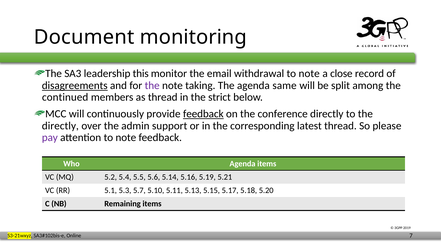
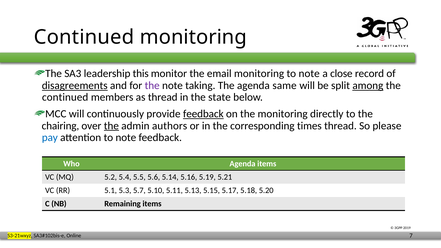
Document at (84, 37): Document -> Continued
email withdrawal: withdrawal -> monitoring
among underline: none -> present
strict: strict -> state
the conference: conference -> monitoring
directly at (60, 126): directly -> chairing
the at (111, 126) underline: none -> present
support: support -> authors
latest: latest -> times
pay colour: purple -> blue
